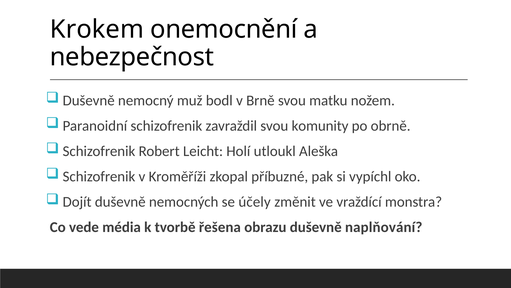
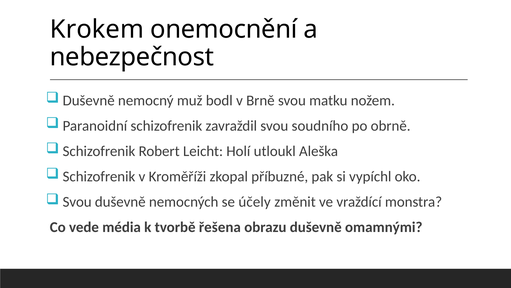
komunity: komunity -> soudního
Dojít at (77, 201): Dojít -> Svou
naplňování: naplňování -> omamnými
